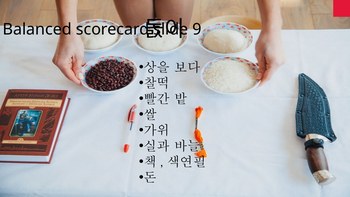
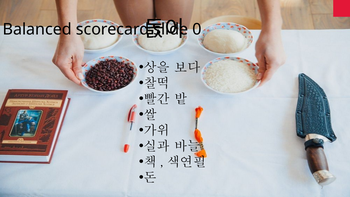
9: 9 -> 0
